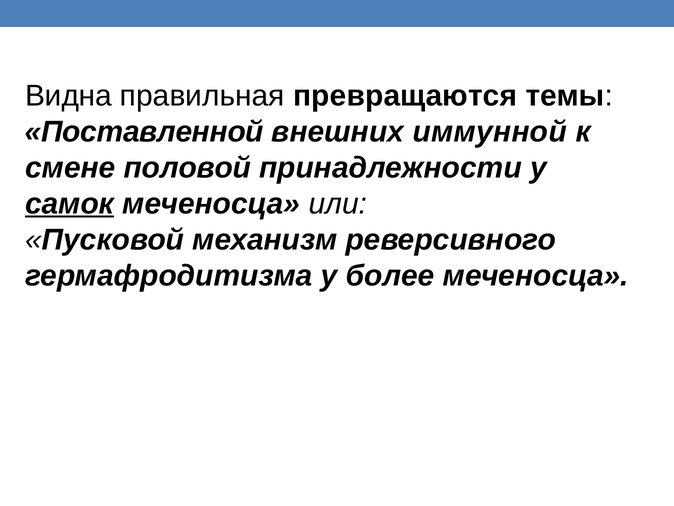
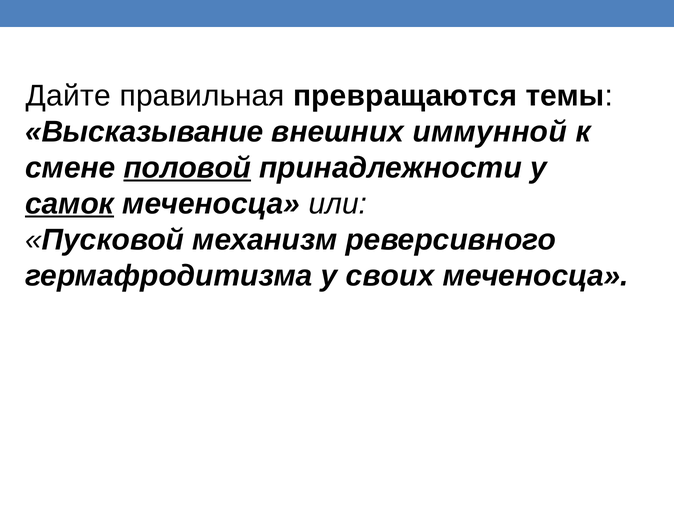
Видна: Видна -> Дайте
Поставленной: Поставленной -> Высказывание
половой underline: none -> present
более: более -> своих
